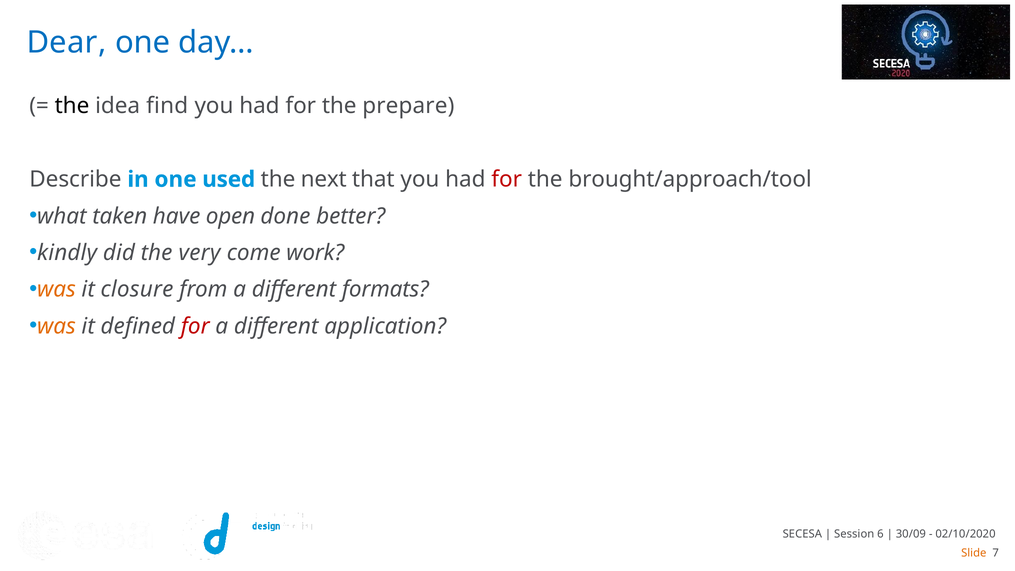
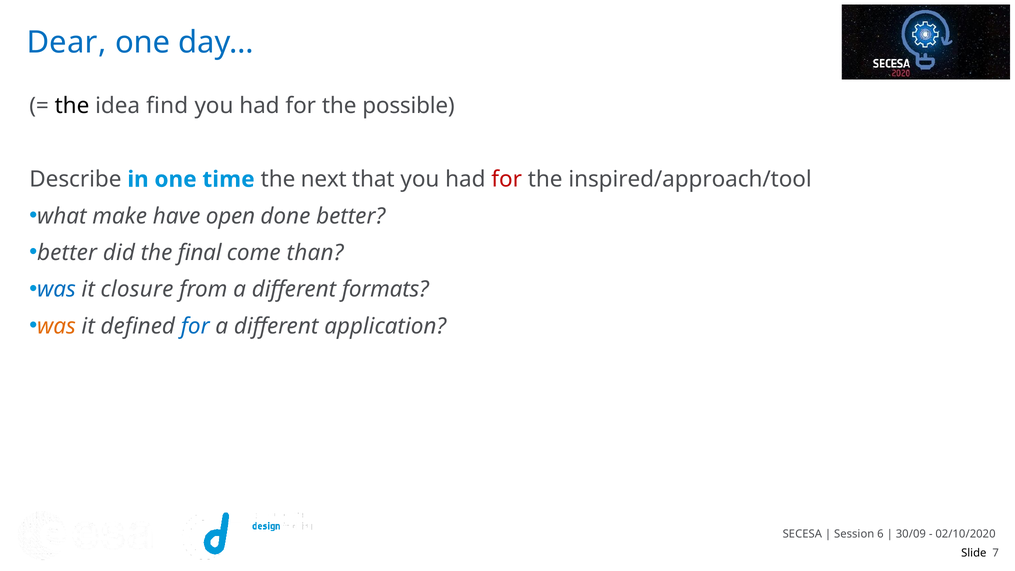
prepare: prepare -> possible
used: used -> time
brought/approach/tool: brought/approach/tool -> inspired/approach/tool
taken: taken -> make
kindly at (67, 253): kindly -> better
very: very -> final
work: work -> than
was at (56, 289) colour: orange -> blue
for at (195, 326) colour: red -> blue
Slide colour: orange -> black
